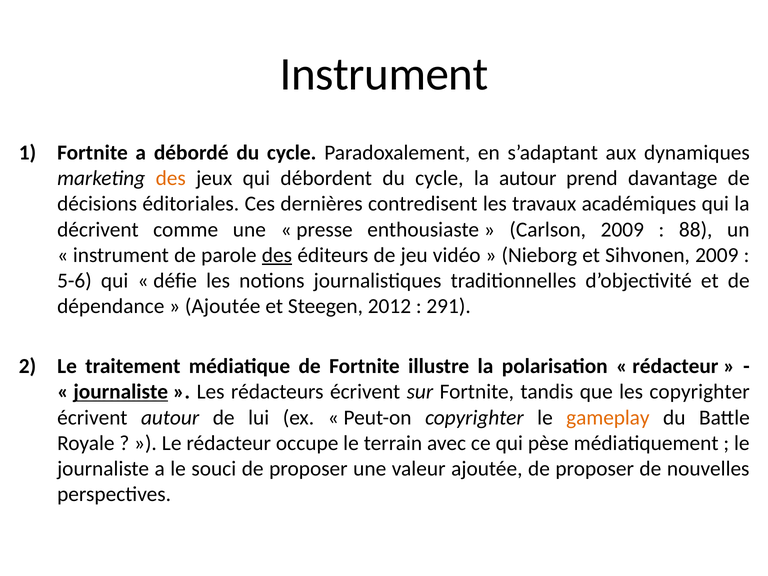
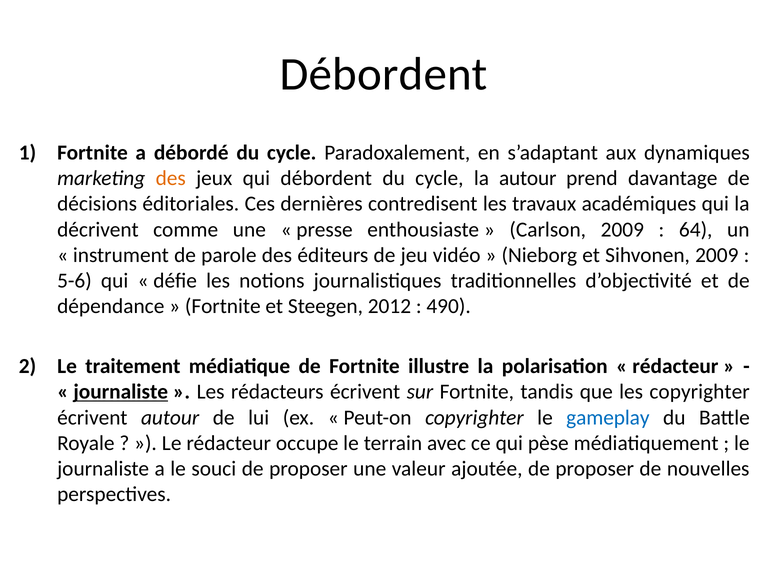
Instrument at (384, 74): Instrument -> Débordent
88: 88 -> 64
des at (277, 255) underline: present -> none
Ajoutée at (223, 306): Ajoutée -> Fortnite
291: 291 -> 490
gameplay colour: orange -> blue
